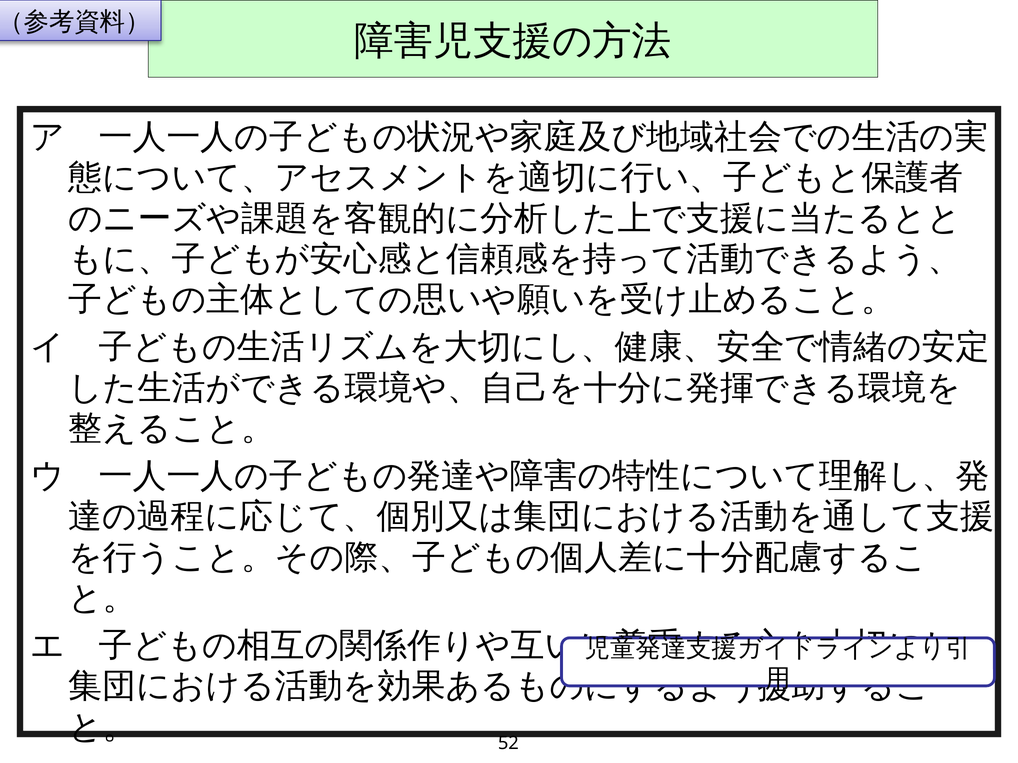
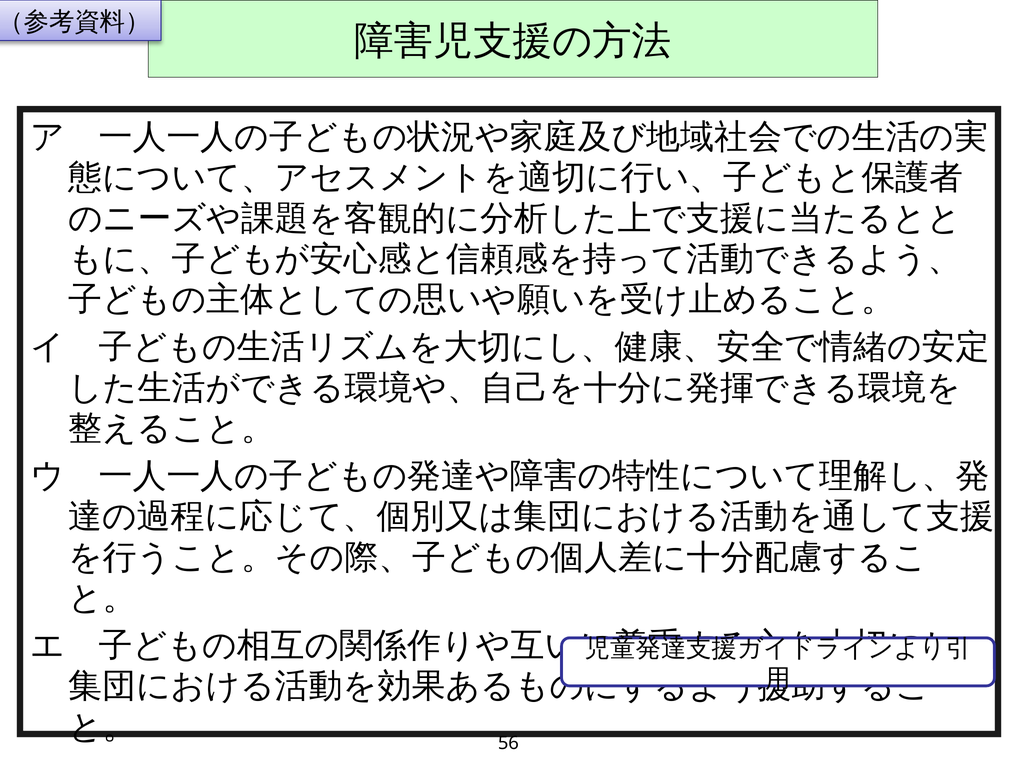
52: 52 -> 56
